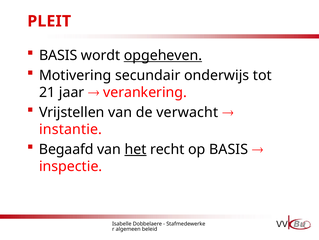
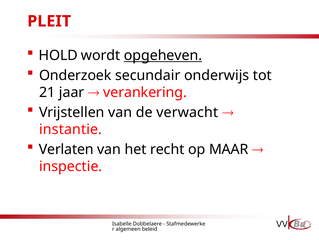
BASIS at (58, 55): BASIS -> HOLD
Motivering: Motivering -> Onderzoek
Begaafd: Begaafd -> Verlaten
het underline: present -> none
op BASIS: BASIS -> MAAR
